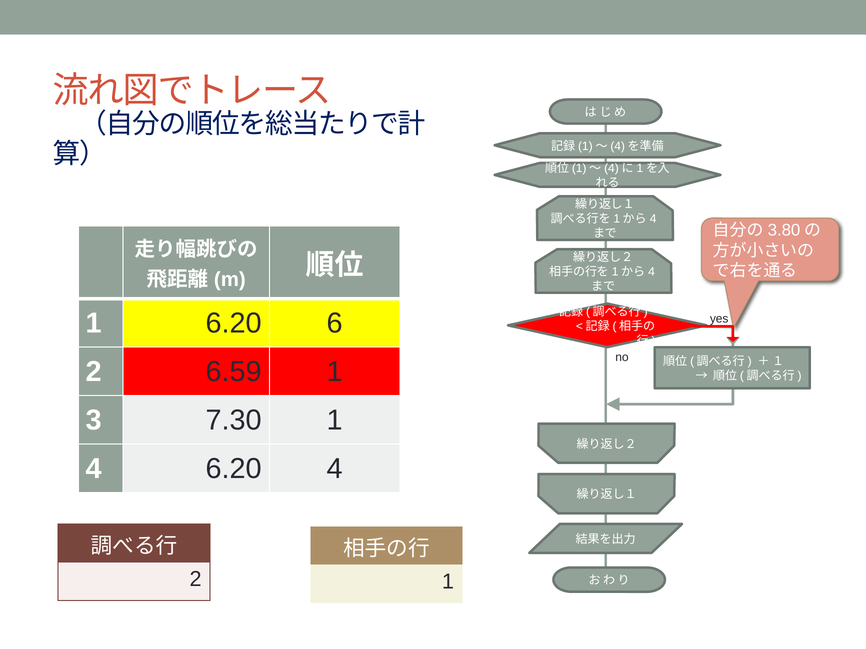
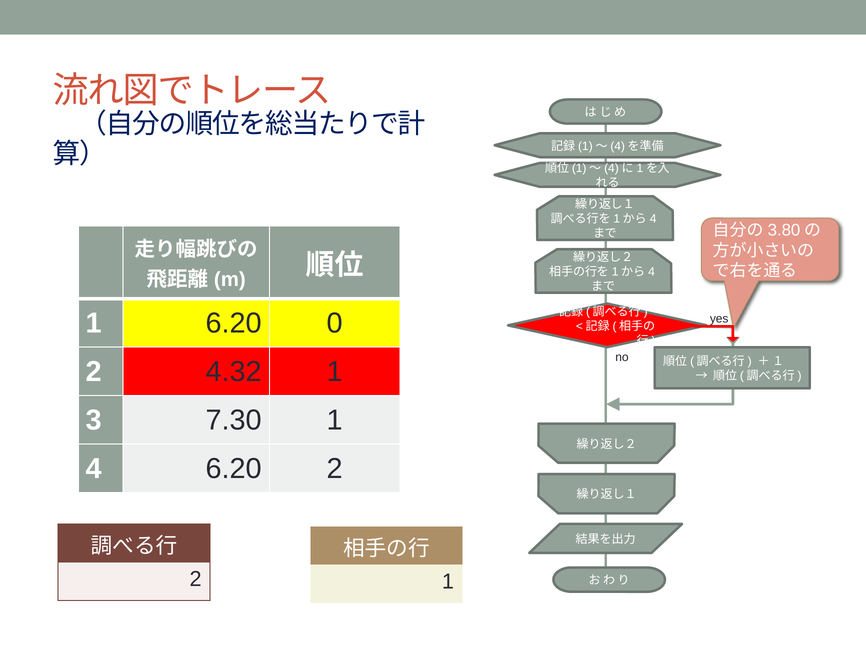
6: 6 -> 0
6.59: 6.59 -> 4.32
6.20 4: 4 -> 2
